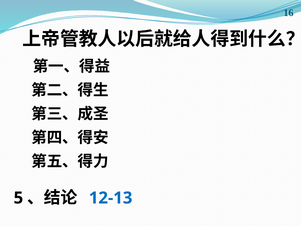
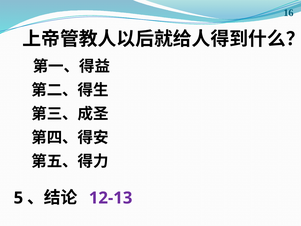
12-13 colour: blue -> purple
